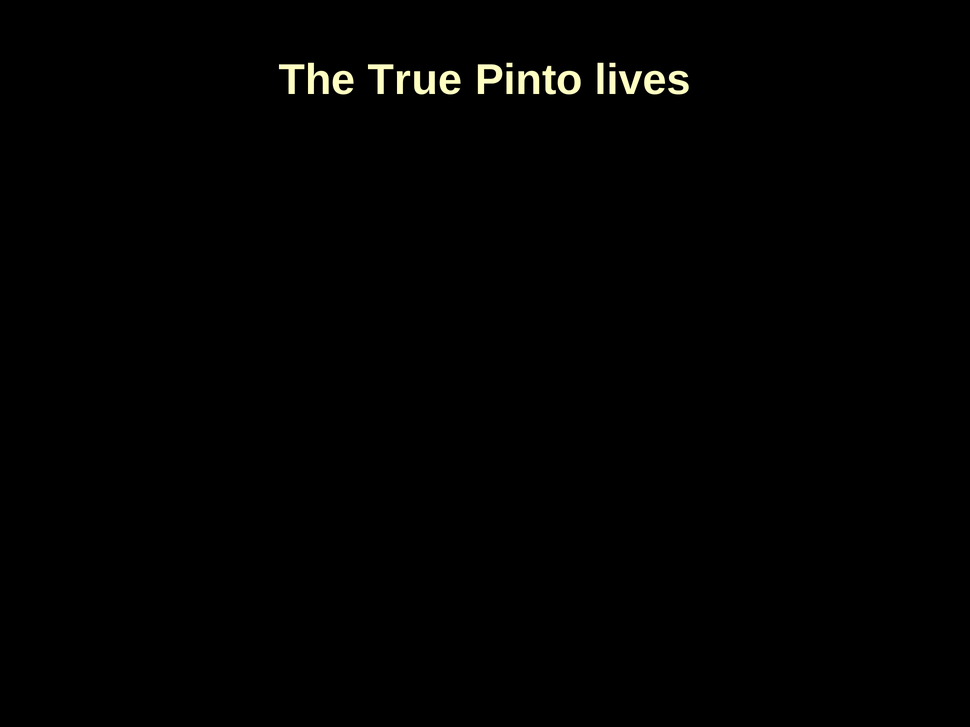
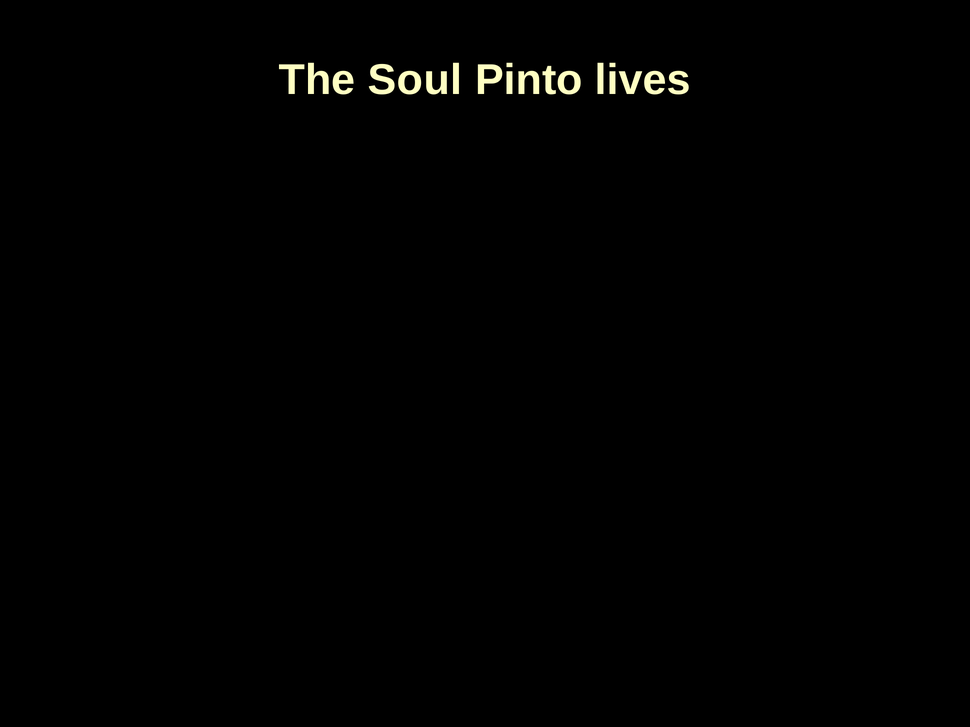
True: True -> Soul
